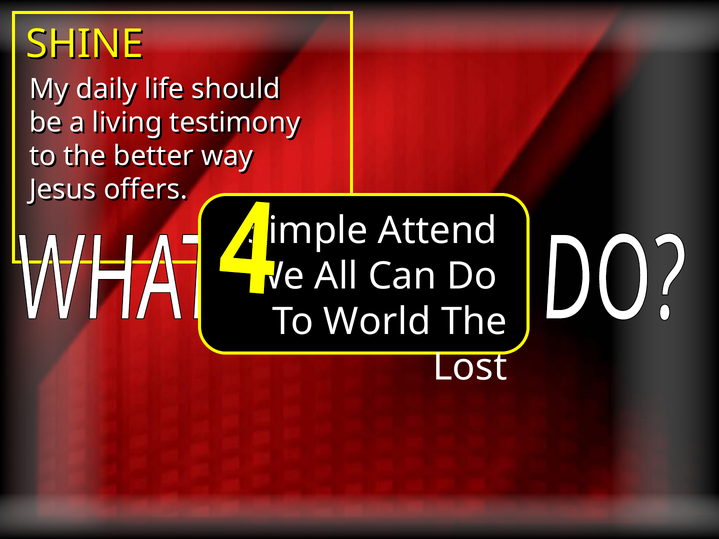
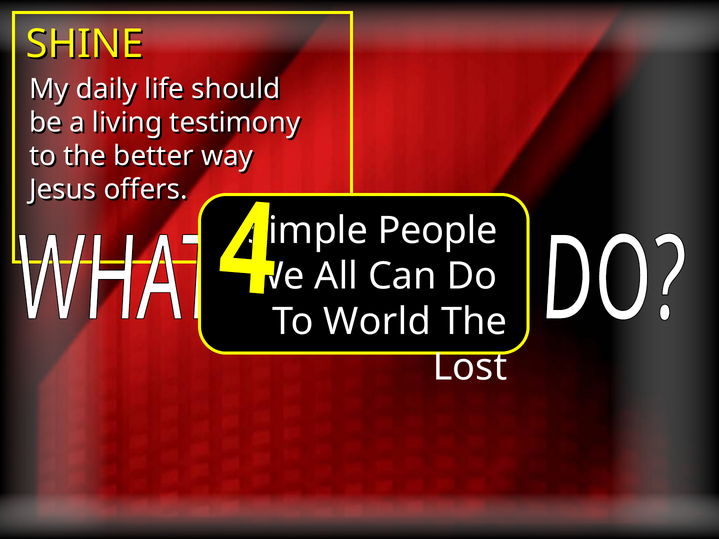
Attend: Attend -> People
